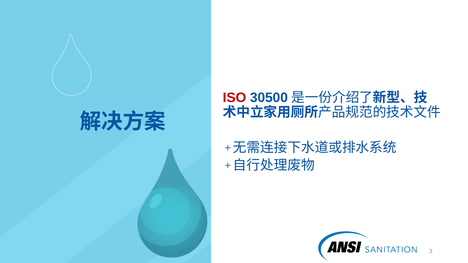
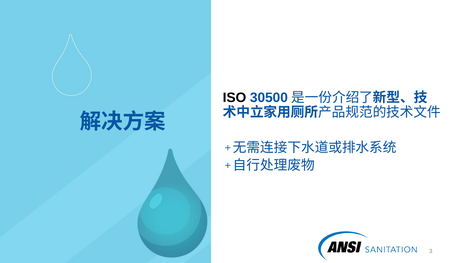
ISO colour: red -> black
